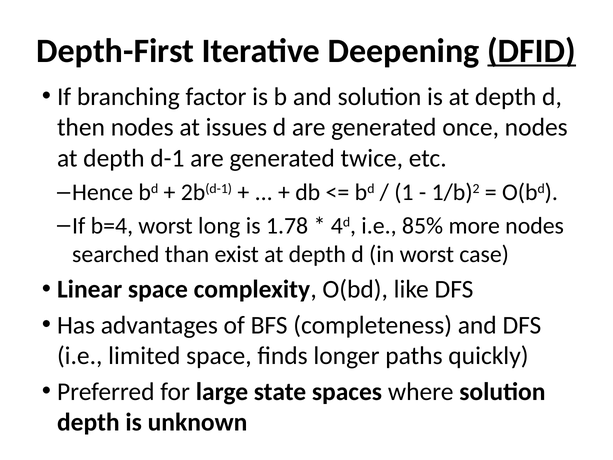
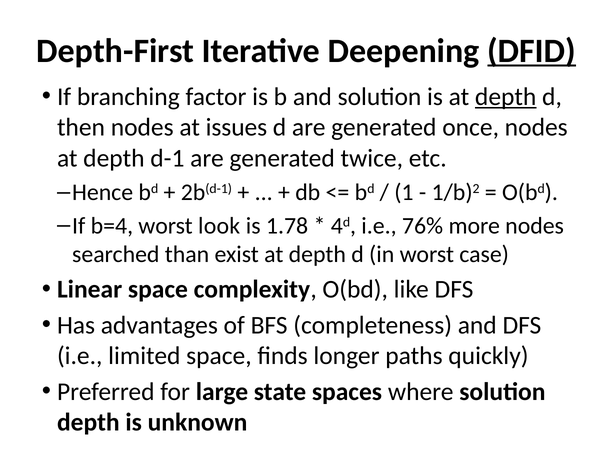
depth at (506, 97) underline: none -> present
long: long -> look
85%: 85% -> 76%
